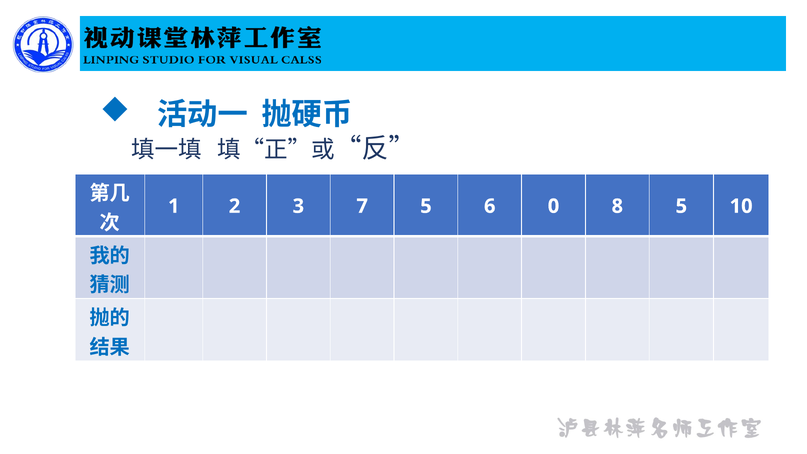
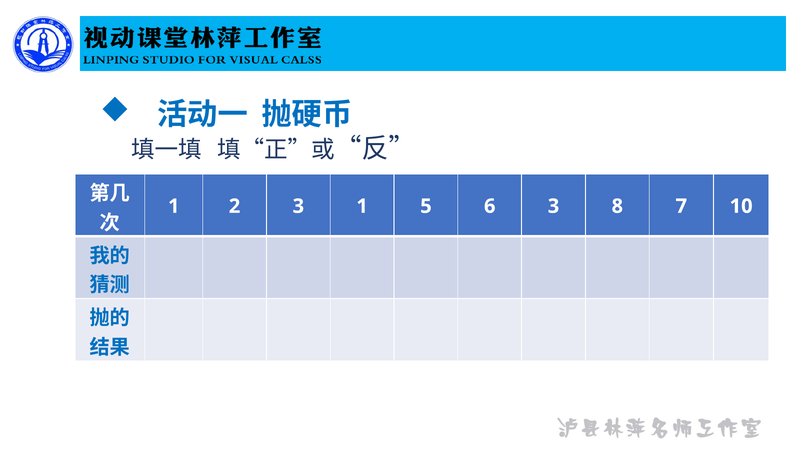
3 7: 7 -> 1
6 0: 0 -> 3
8 5: 5 -> 7
